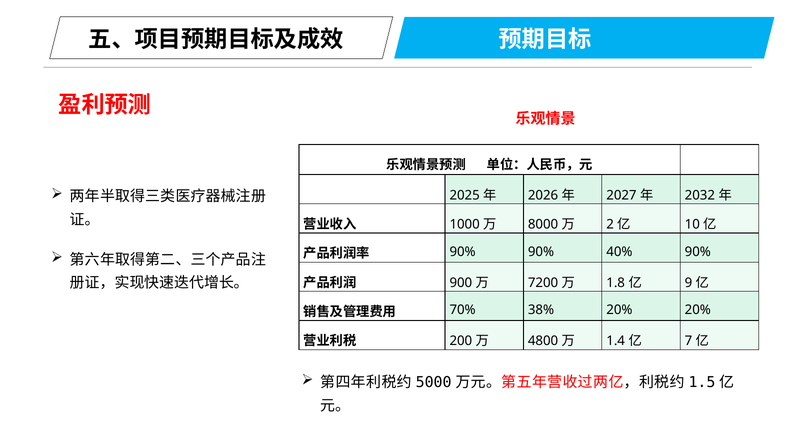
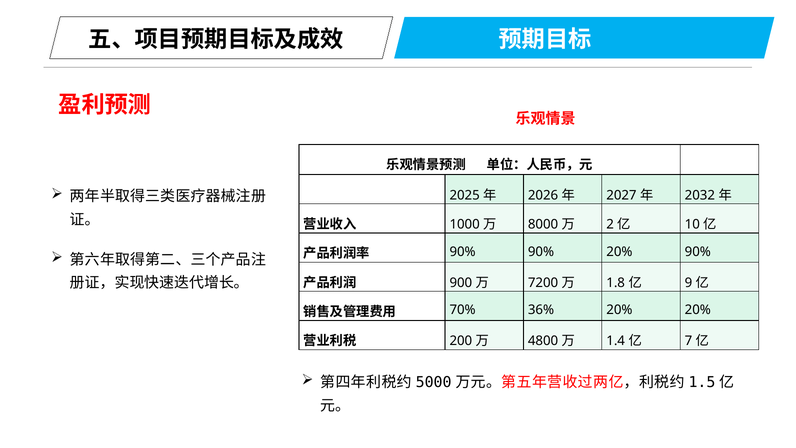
90% 40%: 40% -> 20%
38%: 38% -> 36%
